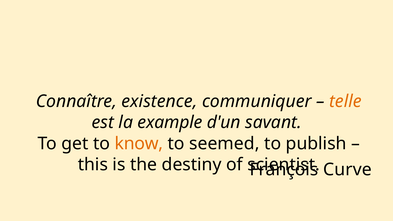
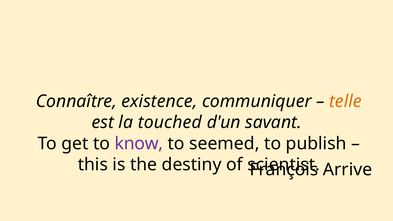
example: example -> touched
know colour: orange -> purple
Curve: Curve -> Arrive
